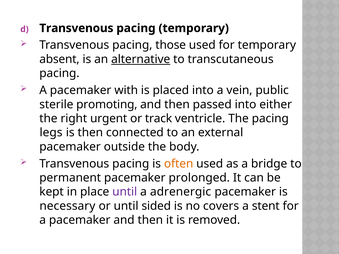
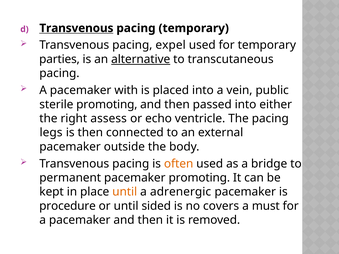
Transvenous at (76, 28) underline: none -> present
those: those -> expel
absent: absent -> parties
urgent: urgent -> assess
track: track -> echo
pacemaker prolonged: prolonged -> promoting
until at (125, 192) colour: purple -> orange
necessary: necessary -> procedure
stent: stent -> must
